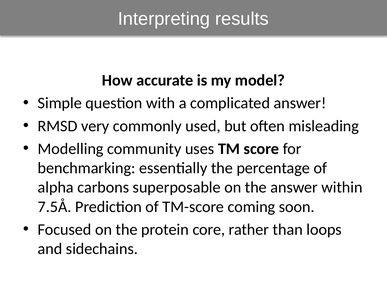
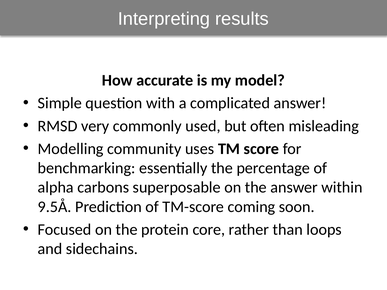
7.5Å: 7.5Å -> 9.5Å
